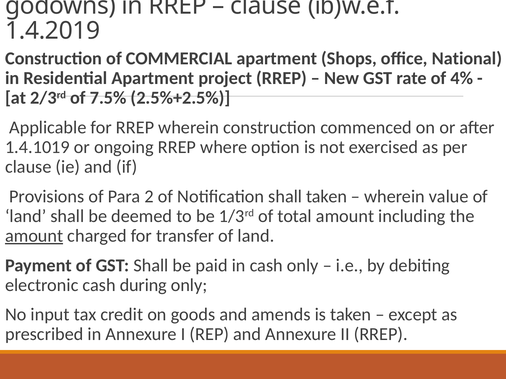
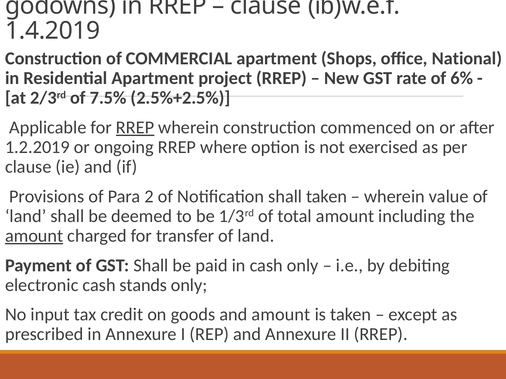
4%: 4% -> 6%
RREP at (135, 128) underline: none -> present
1.4.1019: 1.4.1019 -> 1.2.2019
during: during -> stands
and amends: amends -> amount
